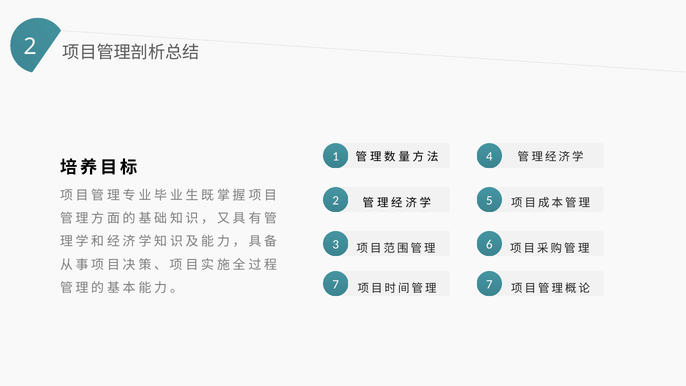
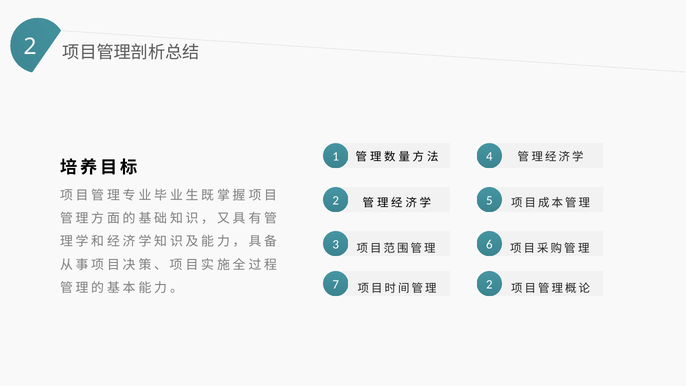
7 7: 7 -> 2
